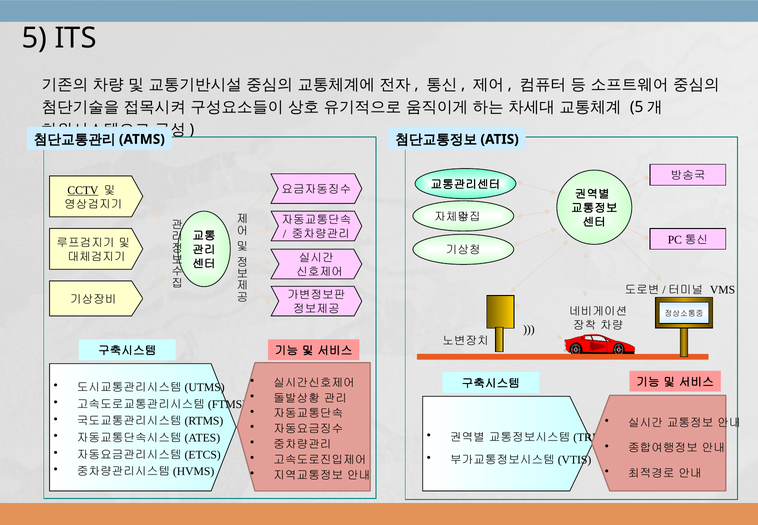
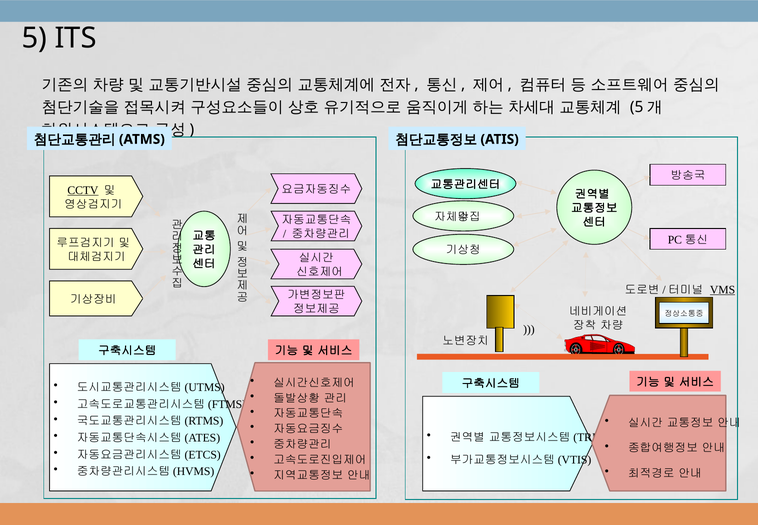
VMS underline: none -> present
